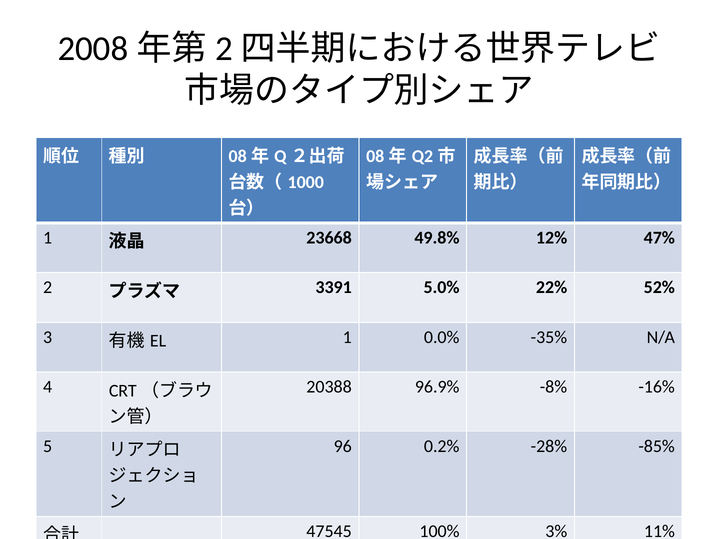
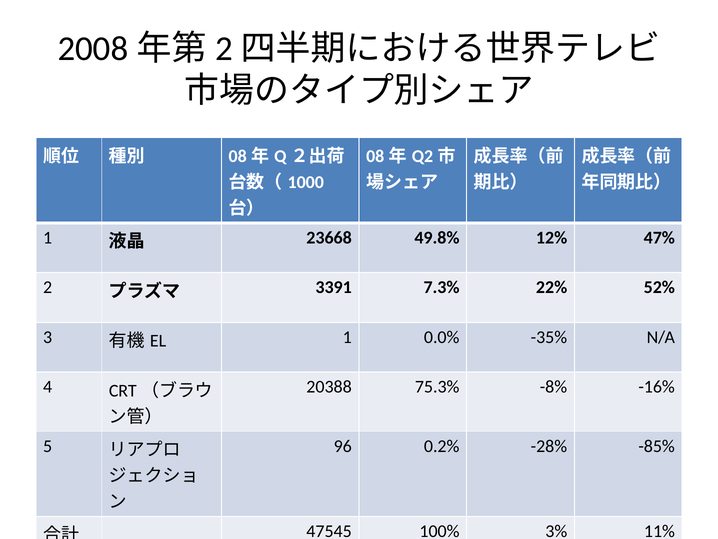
5.0%: 5.0% -> 7.3%
96.9%: 96.9% -> 75.3%
